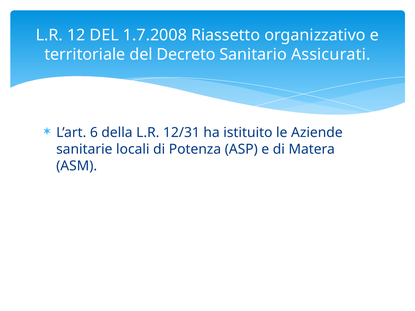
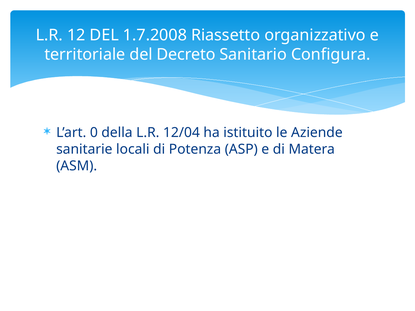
Assicurati: Assicurati -> Configura
6: 6 -> 0
12/31: 12/31 -> 12/04
